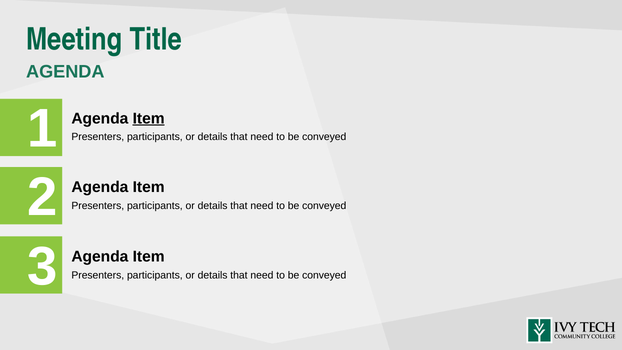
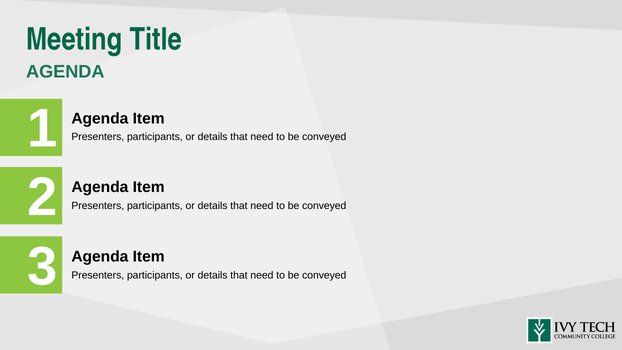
Item at (149, 118) underline: present -> none
